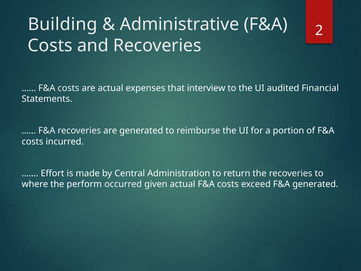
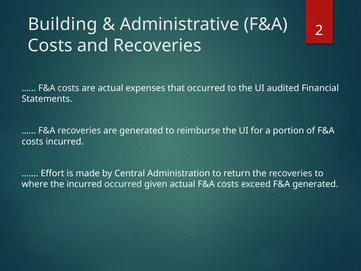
that interview: interview -> occurred
the perform: perform -> incurred
